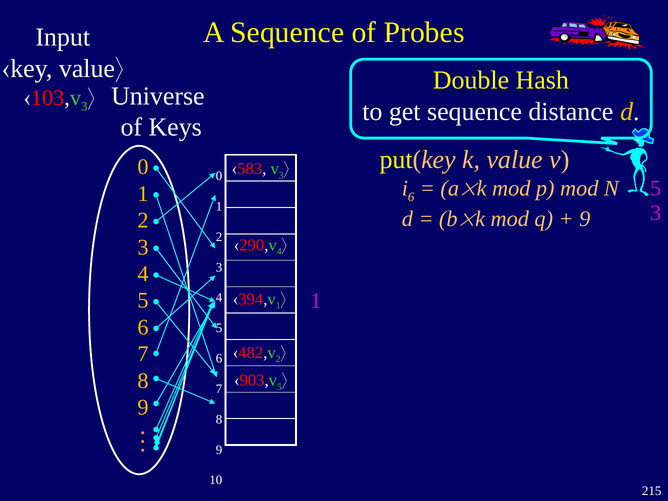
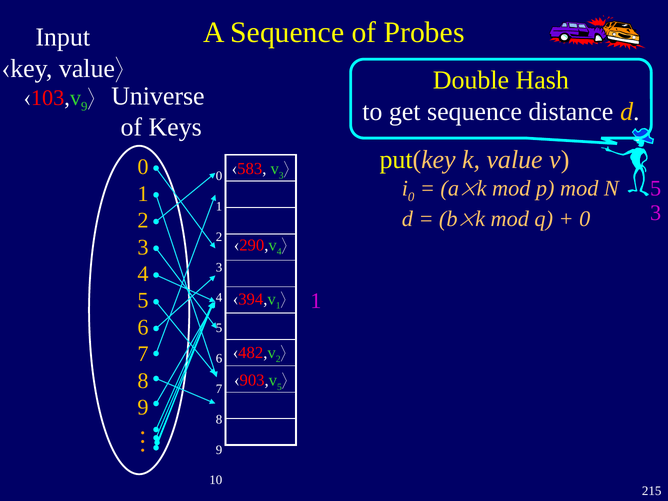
3 at (84, 107): 3 -> 9
6 at (411, 197): 6 -> 0
9 at (585, 219): 9 -> 0
